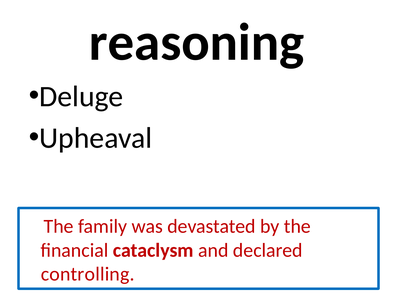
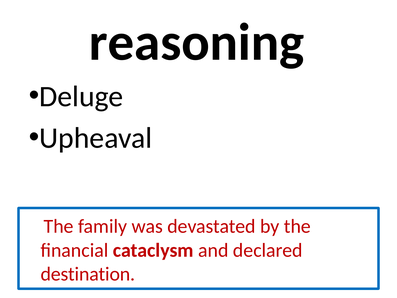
controlling: controlling -> destination
